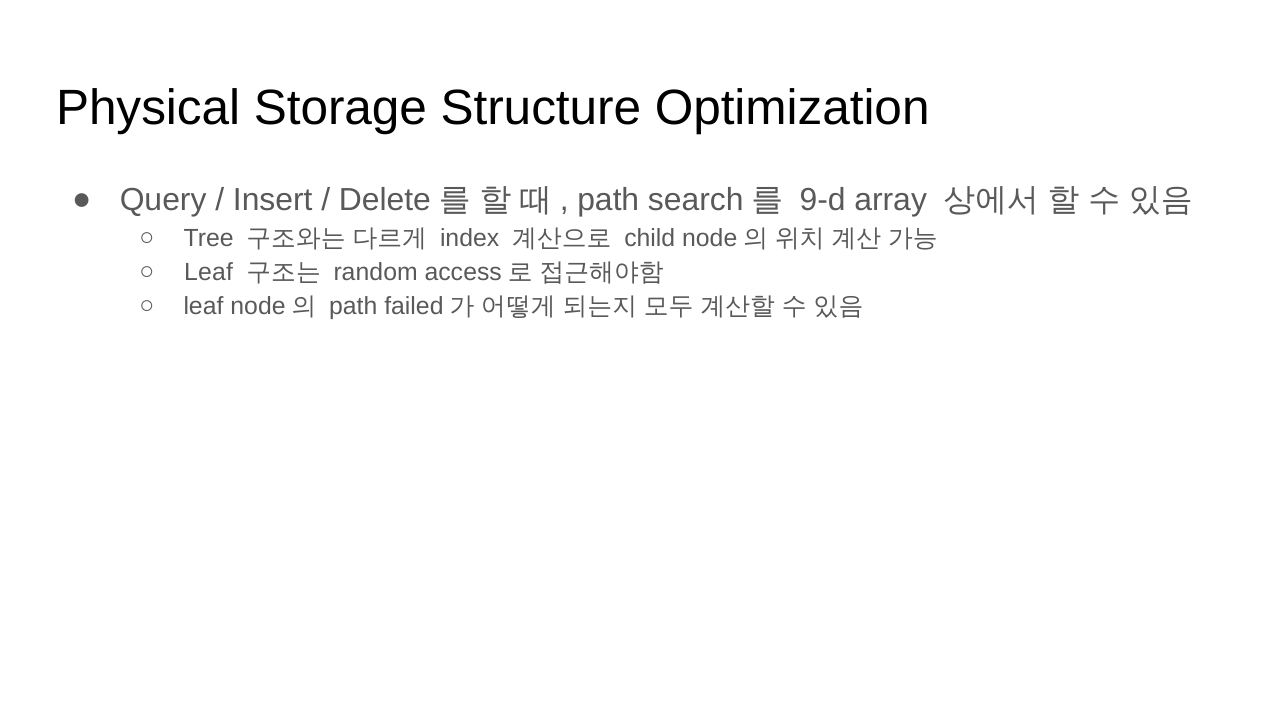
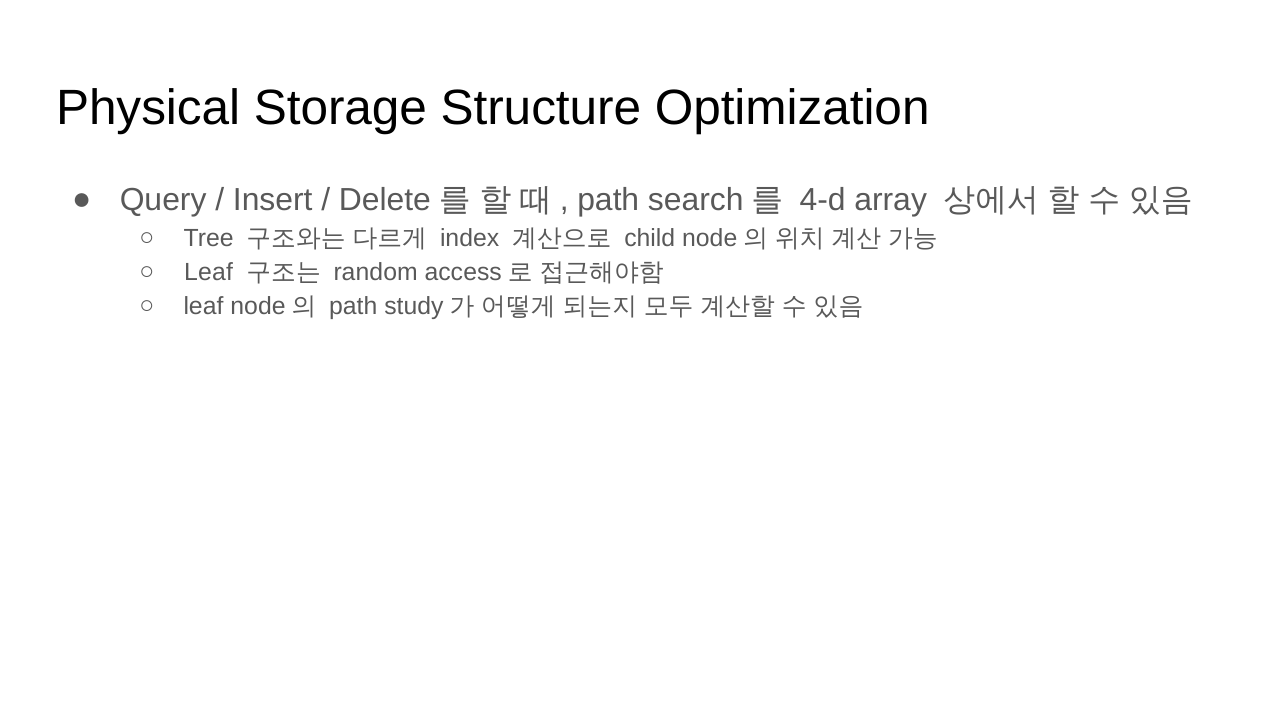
9-d: 9-d -> 4-d
failed: failed -> study
